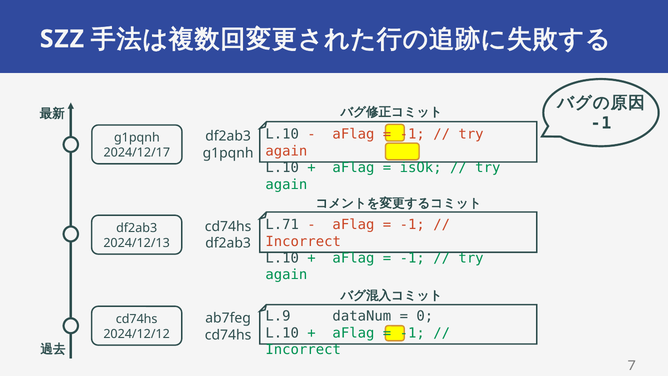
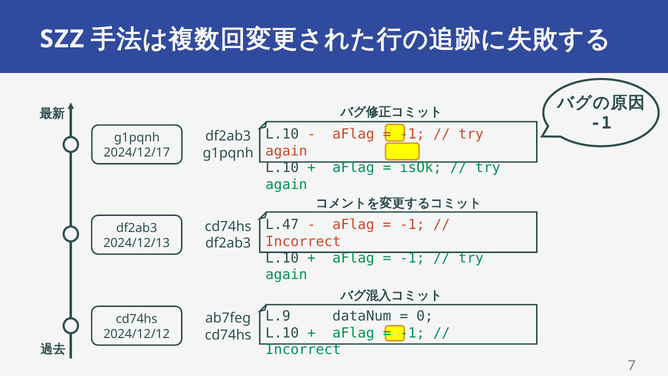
L.71: L.71 -> L.47
